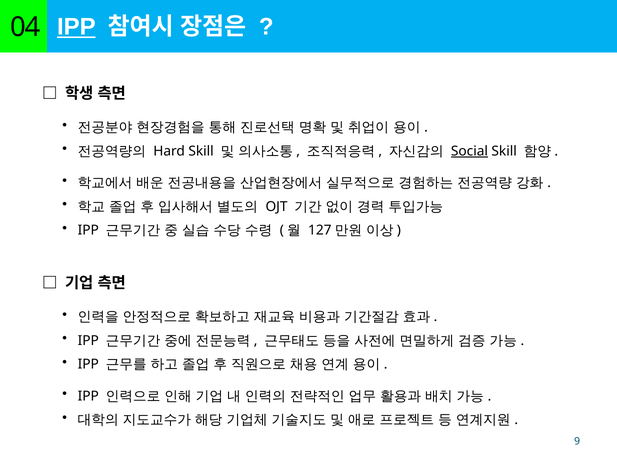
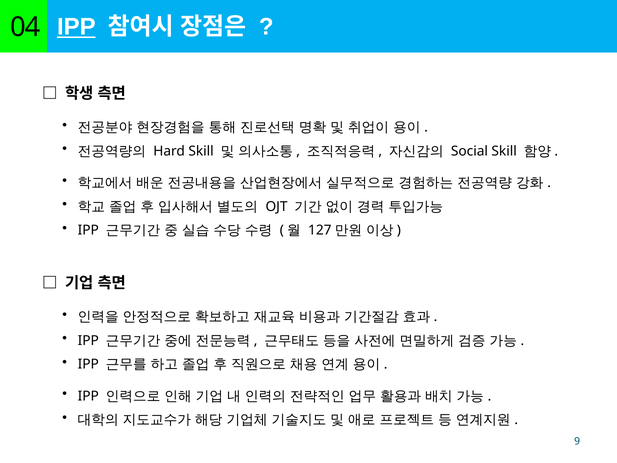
Social underline: present -> none
